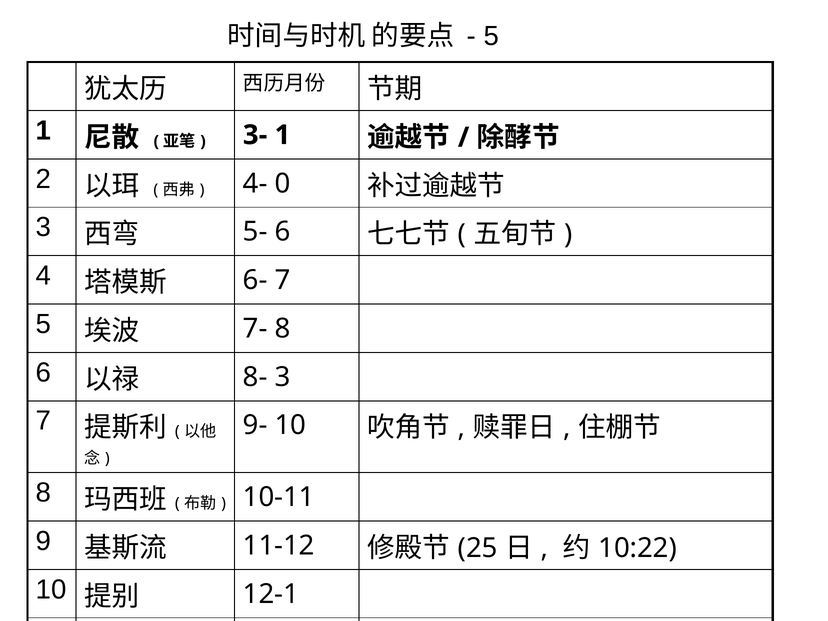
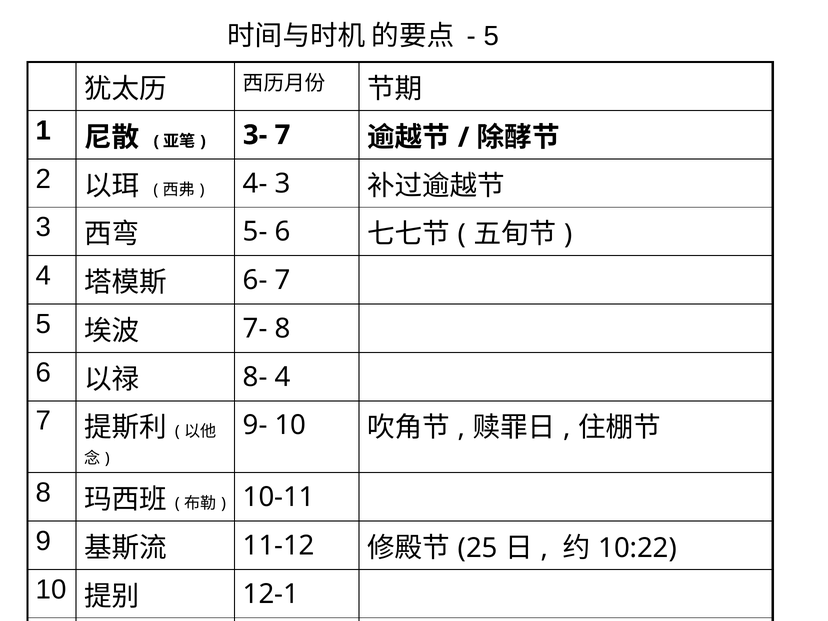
3- 1: 1 -> 7
4- 0: 0 -> 3
8- 3: 3 -> 4
